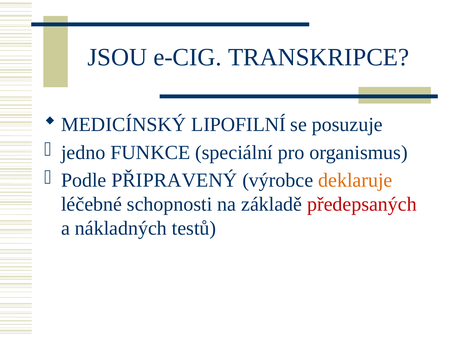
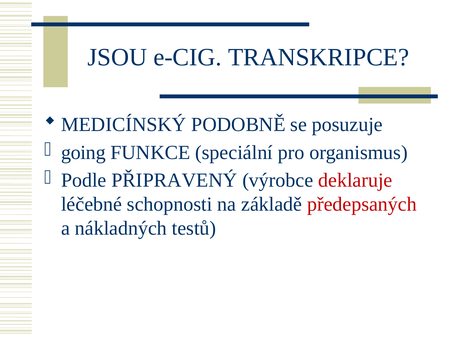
LIPOFILNÍ: LIPOFILNÍ -> PODOBNĚ
jedno: jedno -> going
deklaruje colour: orange -> red
